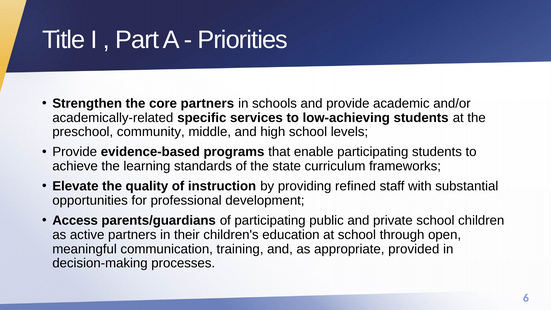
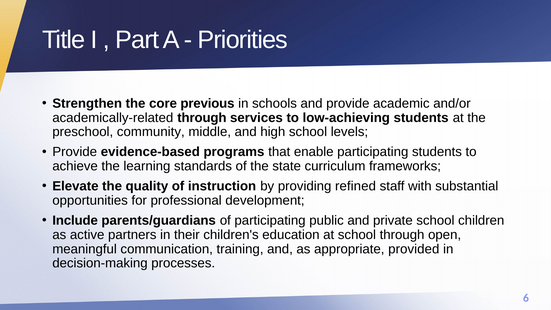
core partners: partners -> previous
academically-related specific: specific -> through
Access: Access -> Include
